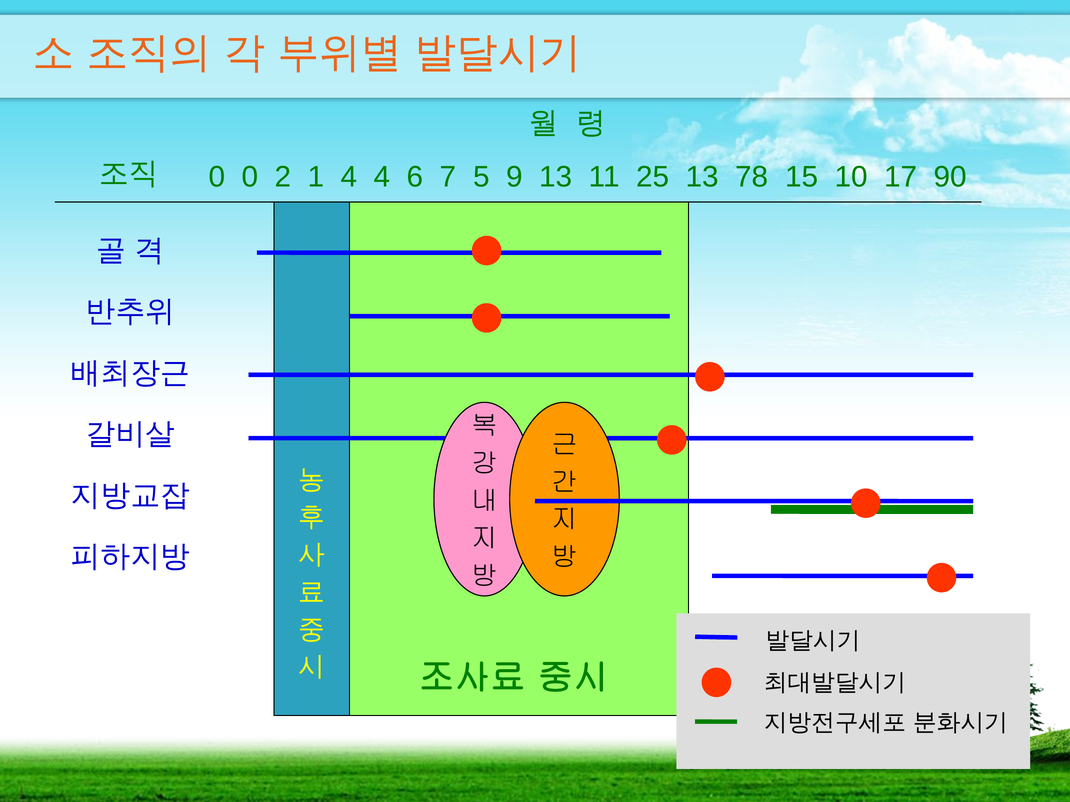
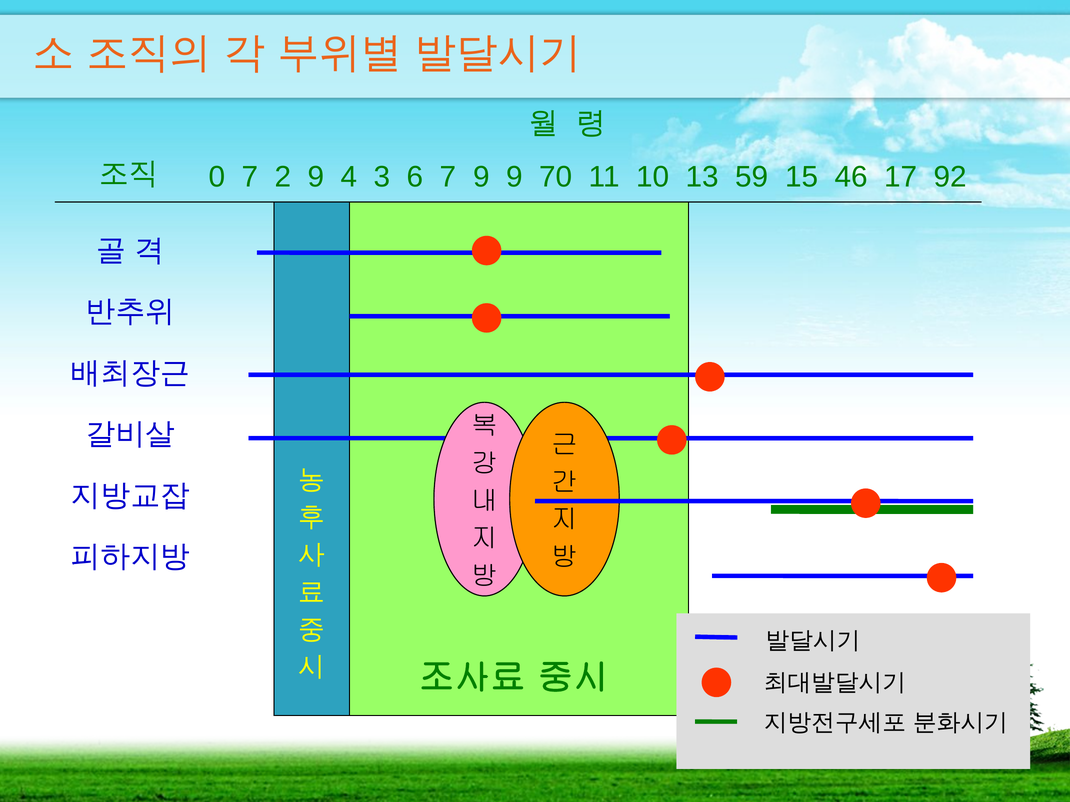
0 0: 0 -> 7
2 1: 1 -> 9
4 4: 4 -> 3
7 5: 5 -> 9
9 13: 13 -> 70
25: 25 -> 10
78: 78 -> 59
10: 10 -> 46
90: 90 -> 92
